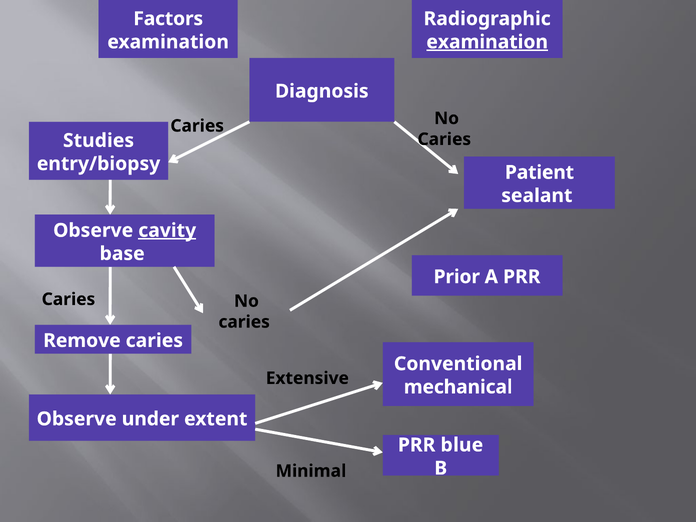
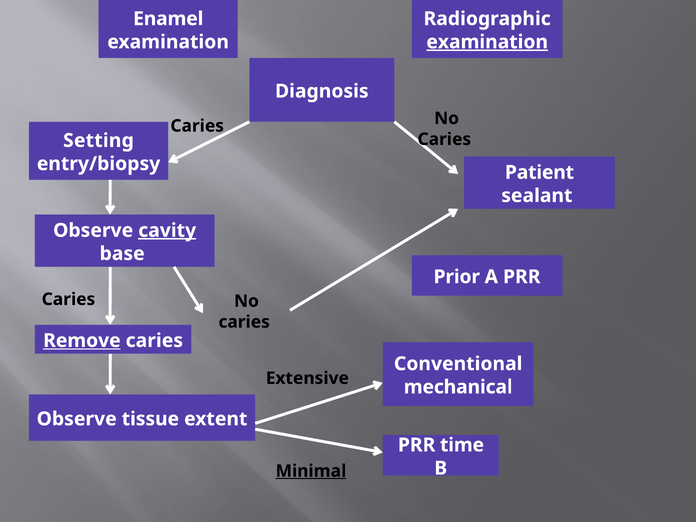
Factors: Factors -> Enamel
Studies: Studies -> Setting
Remove underline: none -> present
under: under -> tissue
blue: blue -> time
Minimal underline: none -> present
